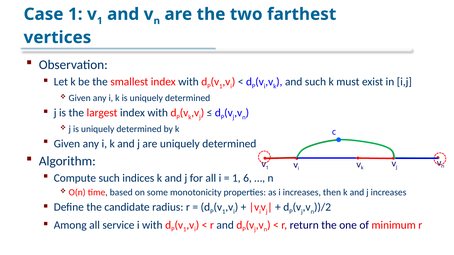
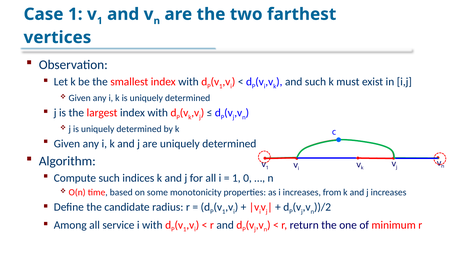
6: 6 -> 0
then: then -> from
